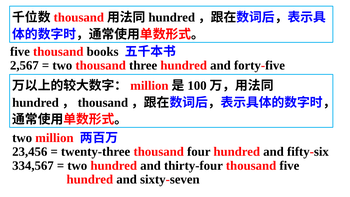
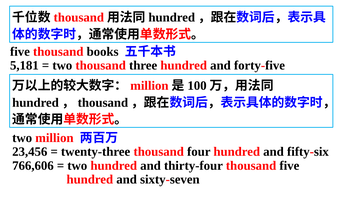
2,567: 2,567 -> 5,181
334,567: 334,567 -> 766,606
